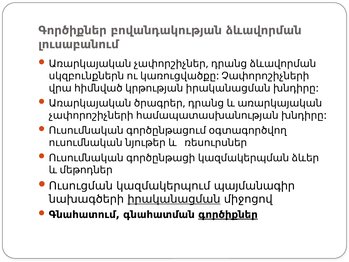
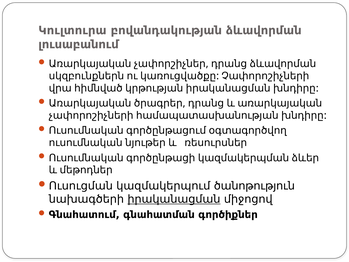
Գործիքներ at (73, 30): Գործիքներ -> Կուլտուրա
պայմանագիր: պայմանագիր -> ծանոթություն
գործիքներ at (228, 215) underline: present -> none
